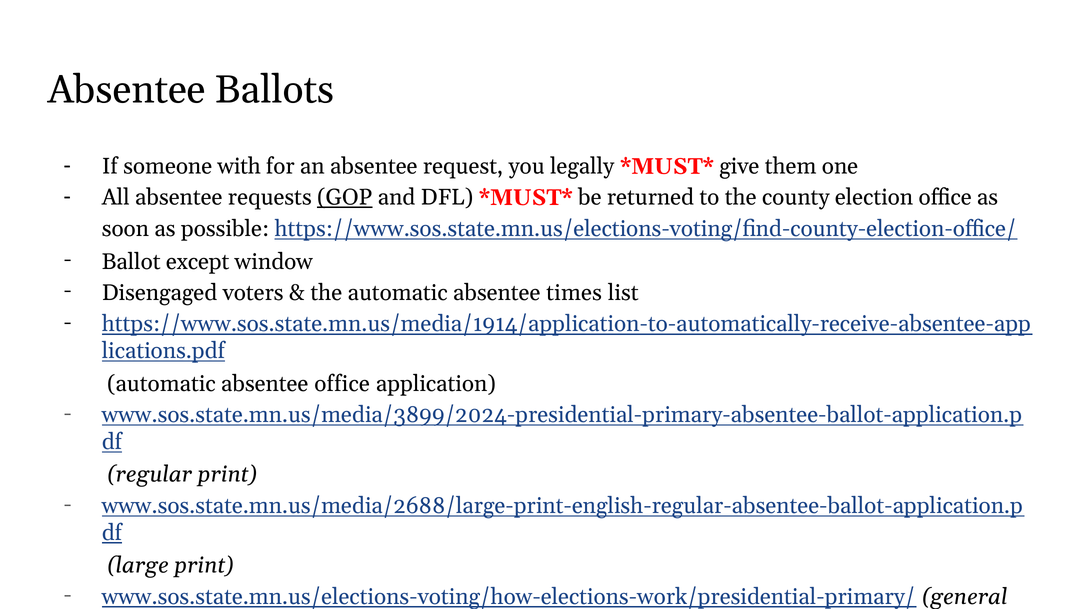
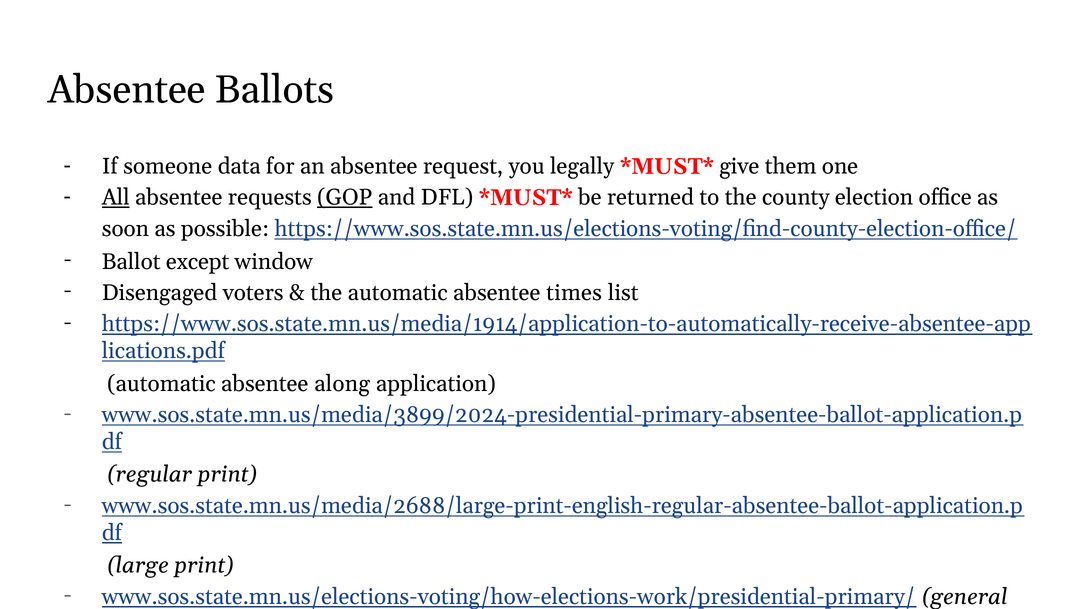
with: with -> data
All underline: none -> present
absentee office: office -> along
